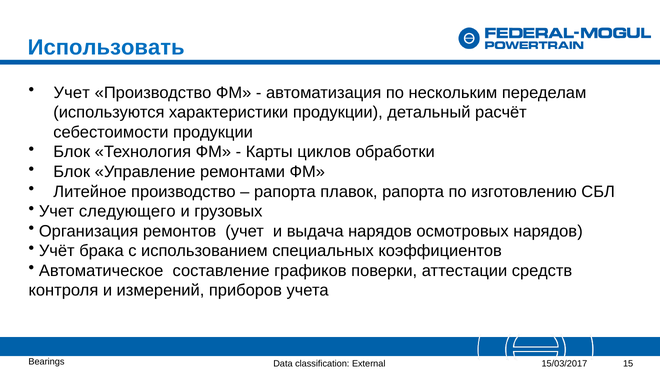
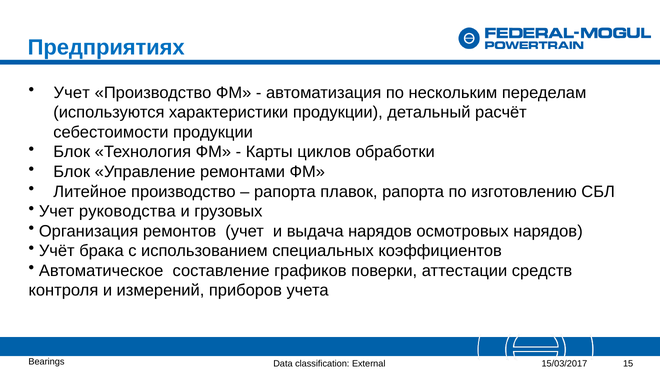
Использовать: Использовать -> Предприятиях
следующего: следующего -> руководства
